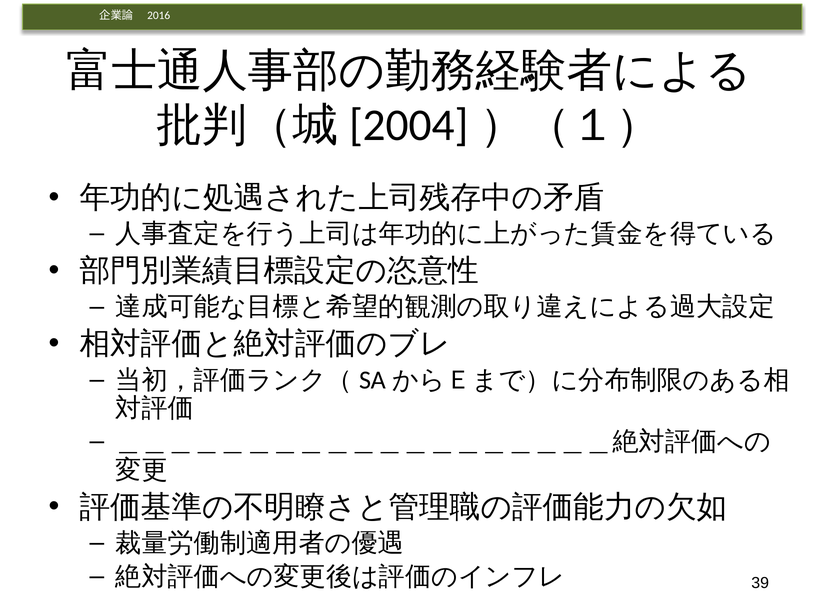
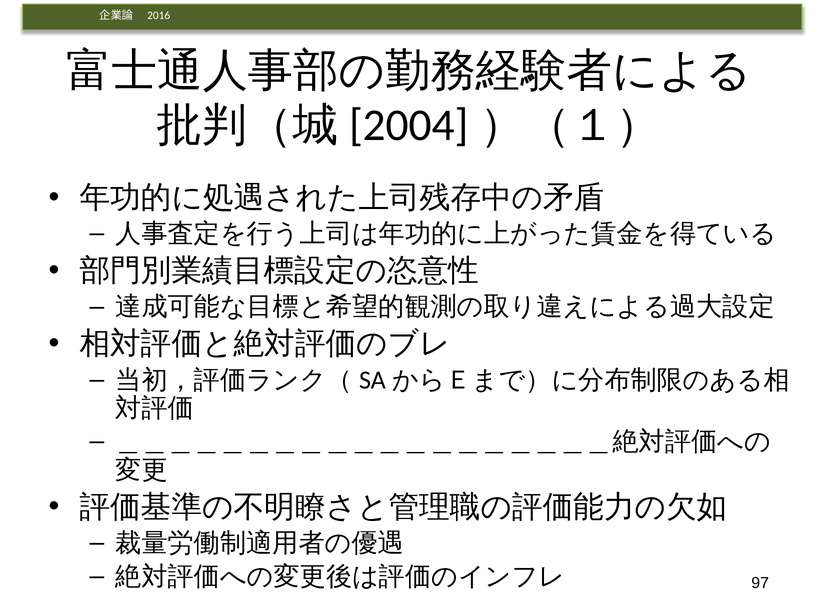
39: 39 -> 97
